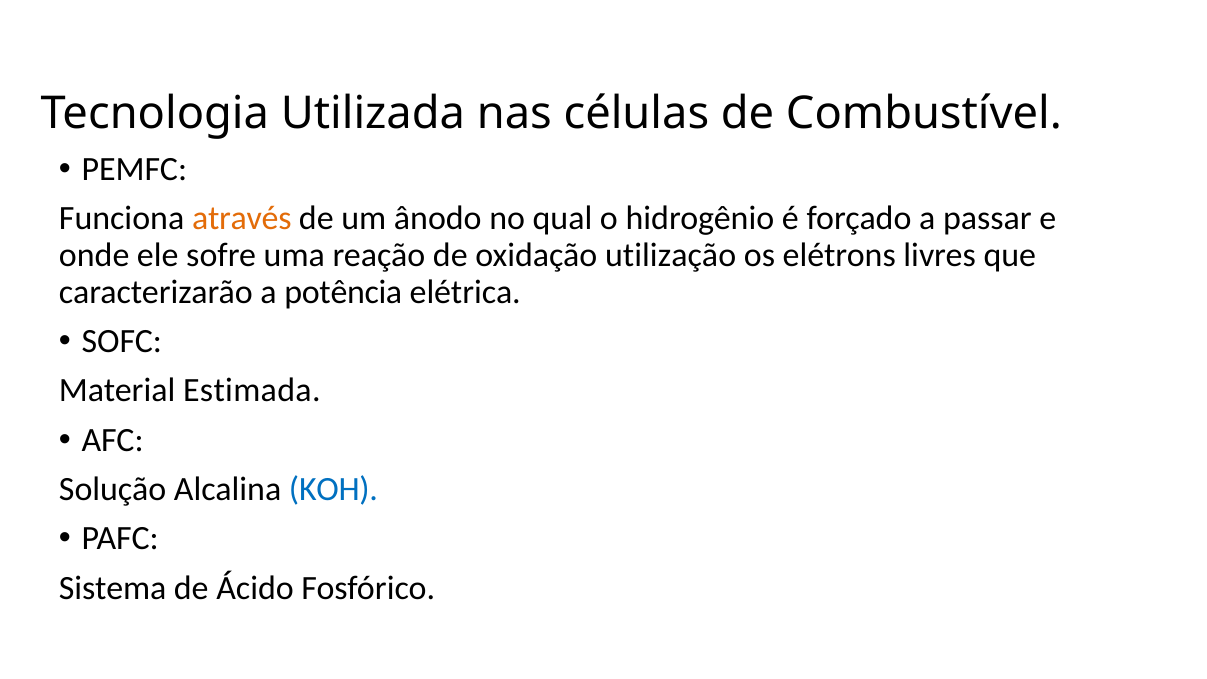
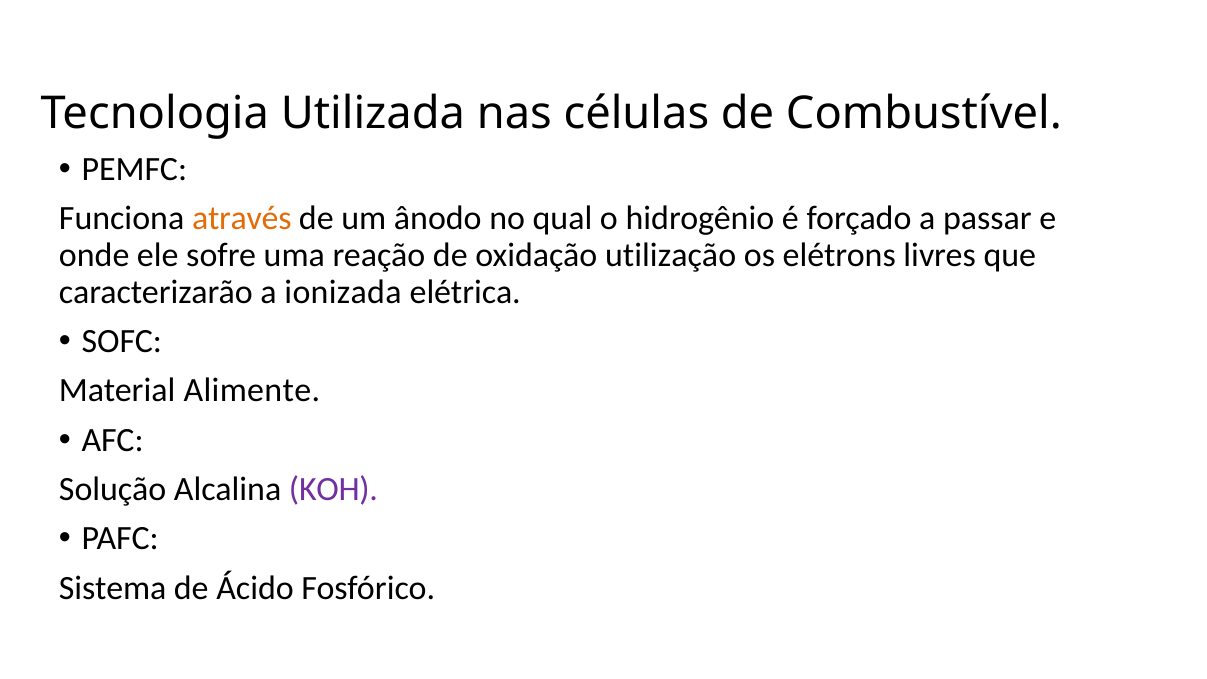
potência: potência -> ionizada
Estimada: Estimada -> Alimente
KOH colour: blue -> purple
